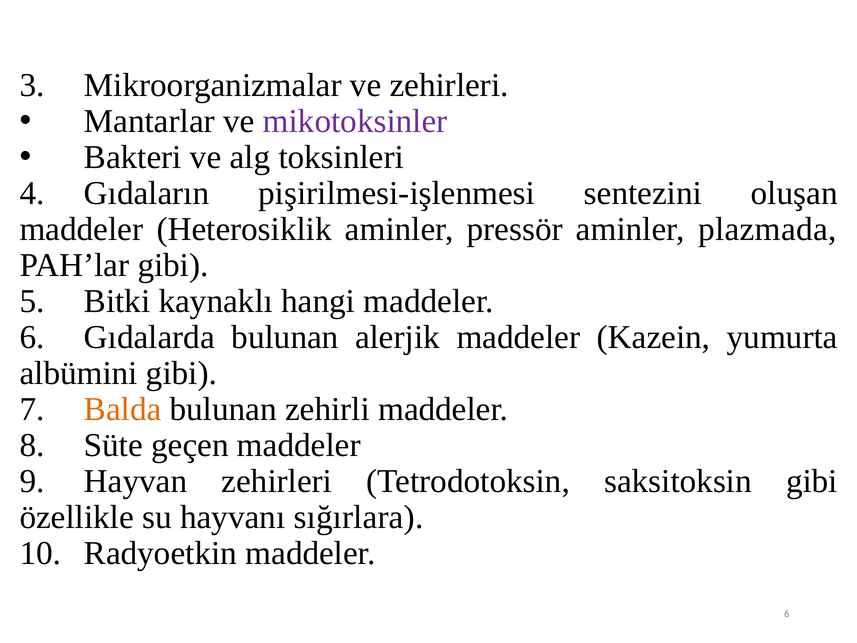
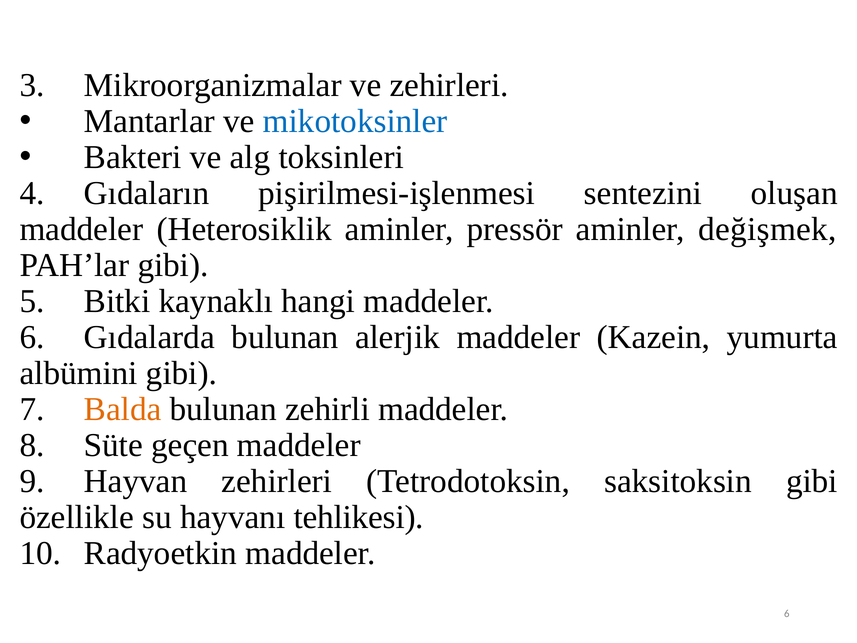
mikotoksinler colour: purple -> blue
plazmada: plazmada -> değişmek
sığırlara: sığırlara -> tehlikesi
